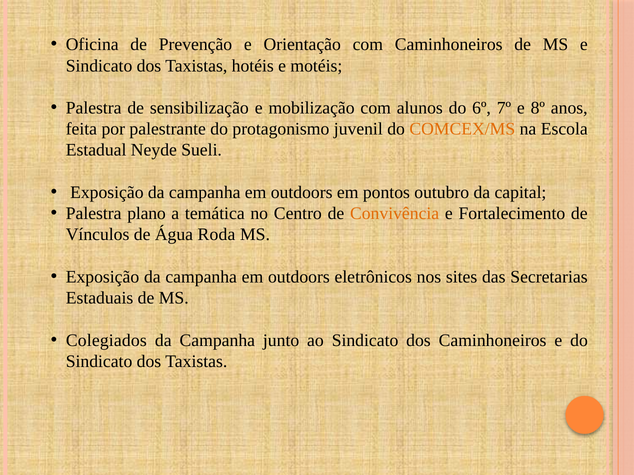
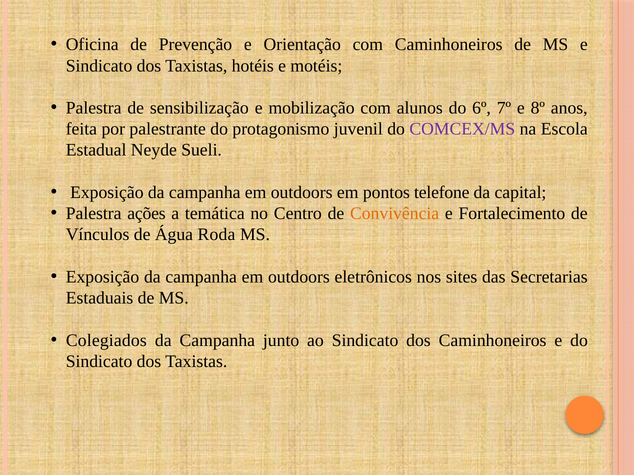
COMCEX/MS colour: orange -> purple
outubro: outubro -> telefone
plano: plano -> ações
